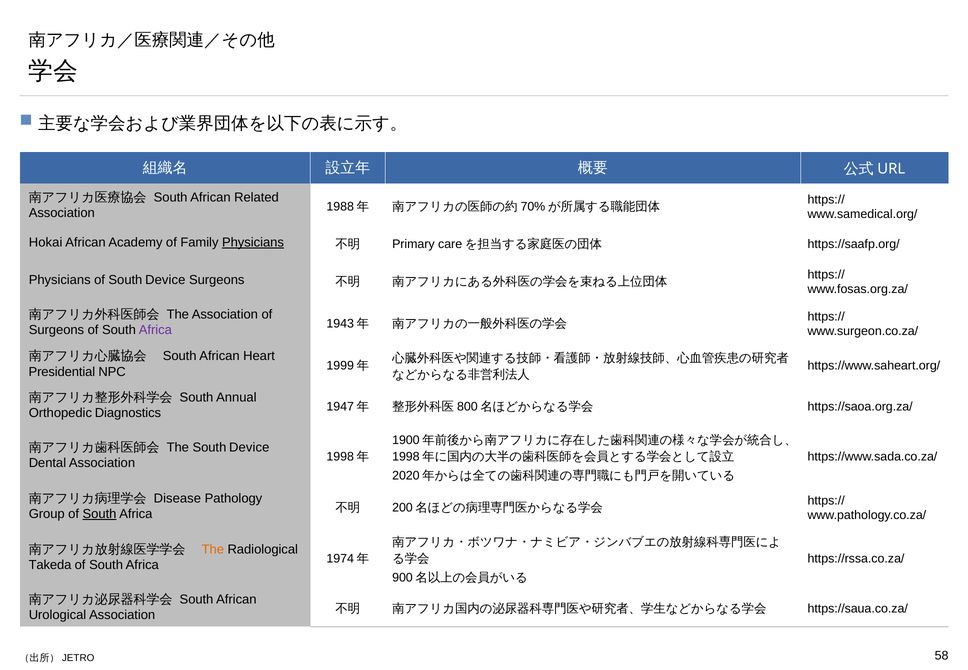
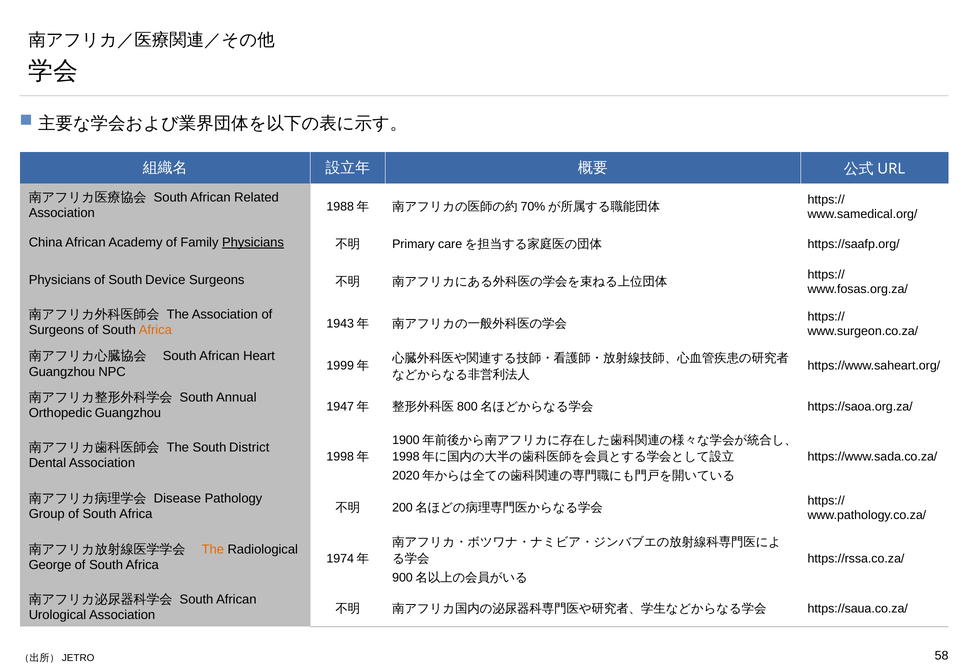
Hokai: Hokai -> China
Africa at (155, 330) colour: purple -> orange
Presidential at (62, 372): Presidential -> Guangzhou
Orthopedic Diagnostics: Diagnostics -> Guangzhou
The South Device: Device -> District
South at (100, 514) underline: present -> none
Takeda: Takeda -> George
